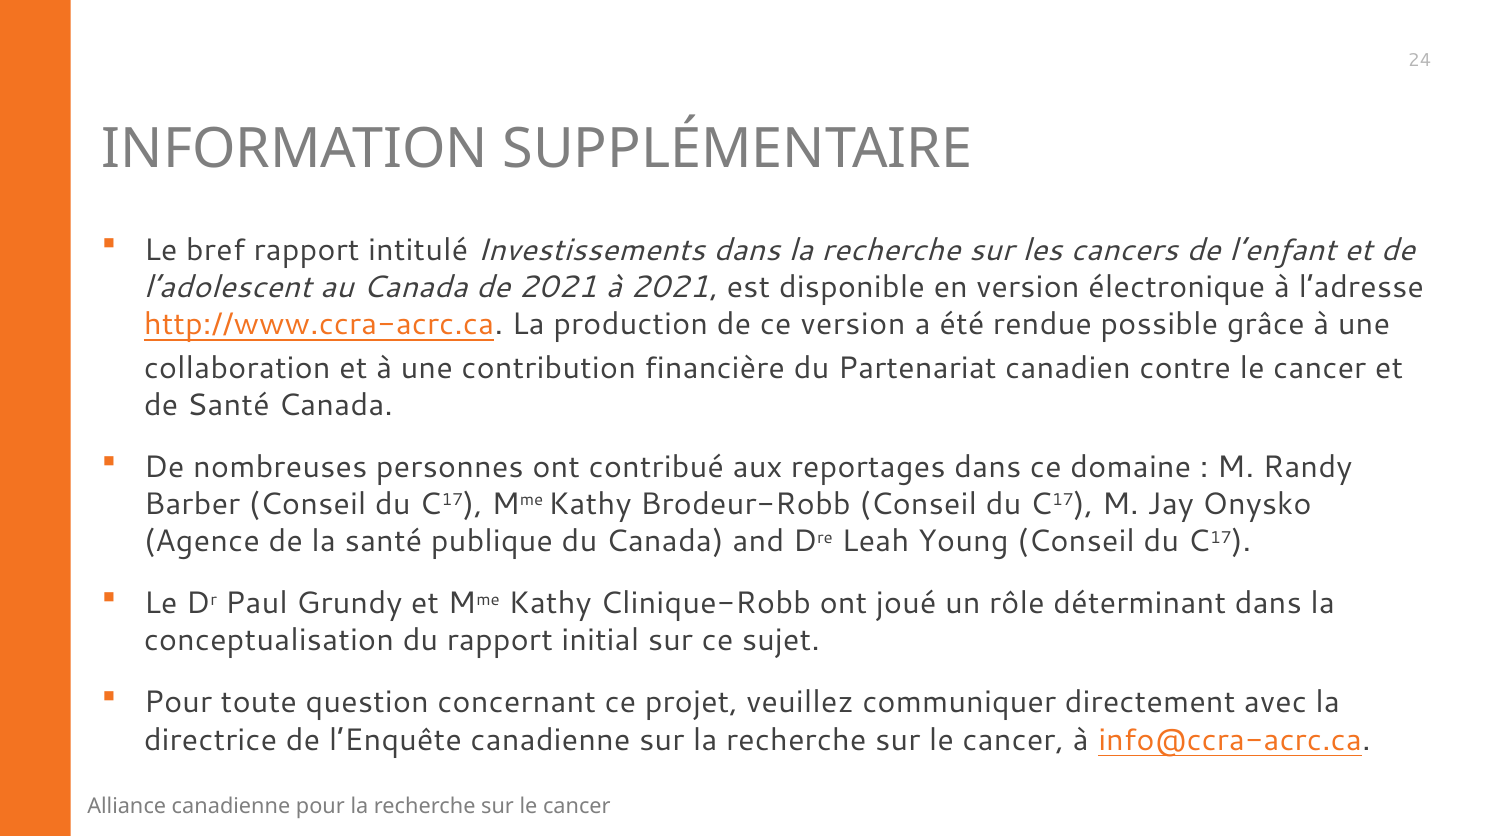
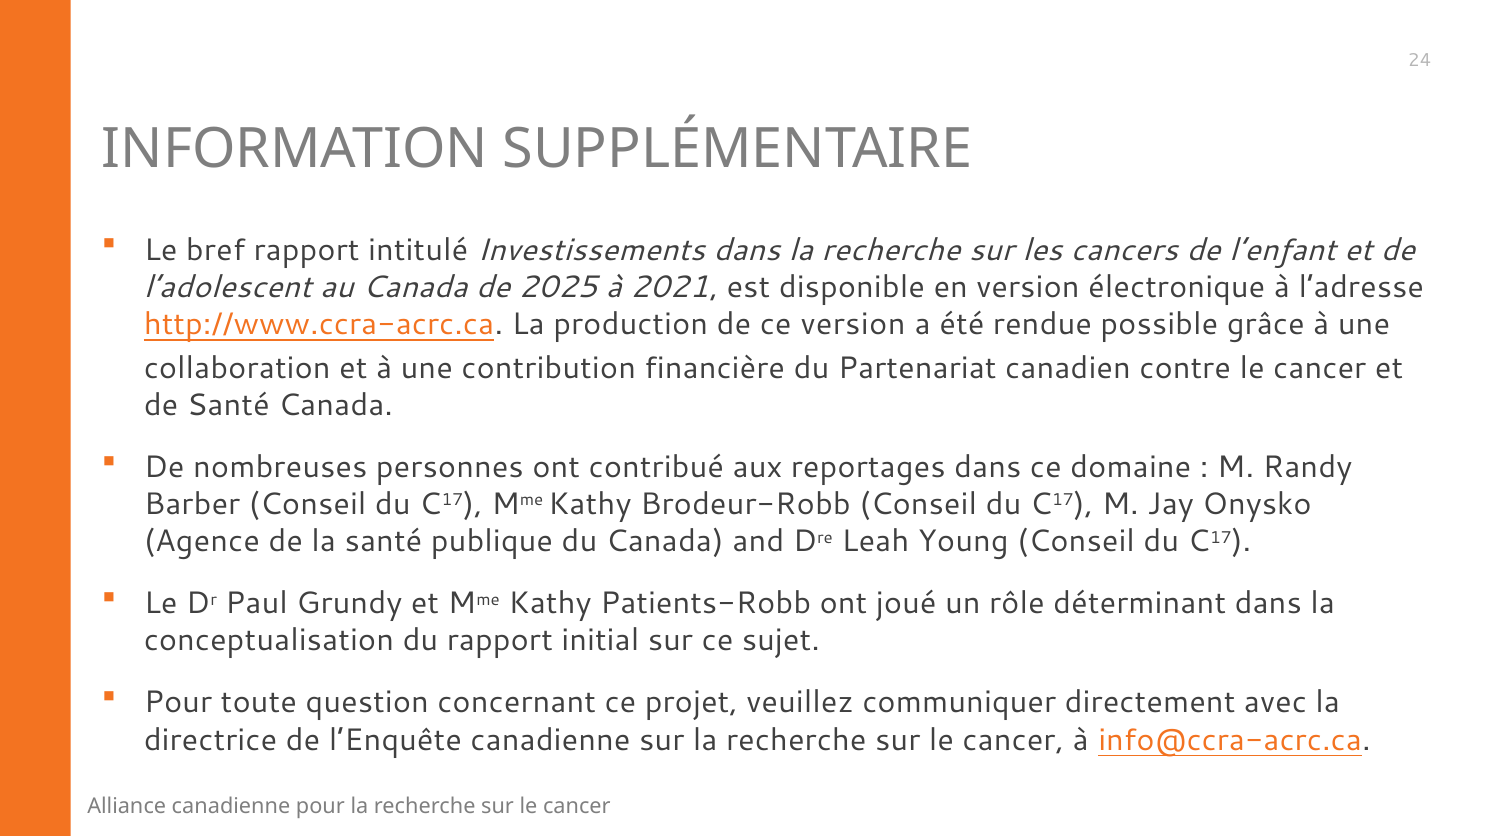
de 2021: 2021 -> 2025
Clinique-Robb: Clinique-Robb -> Patients-Robb
